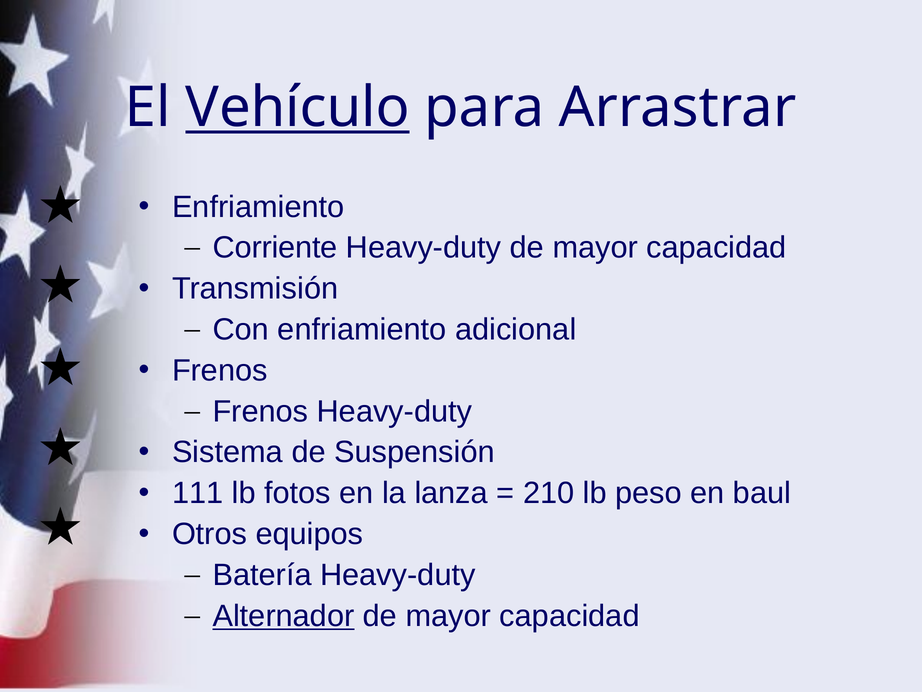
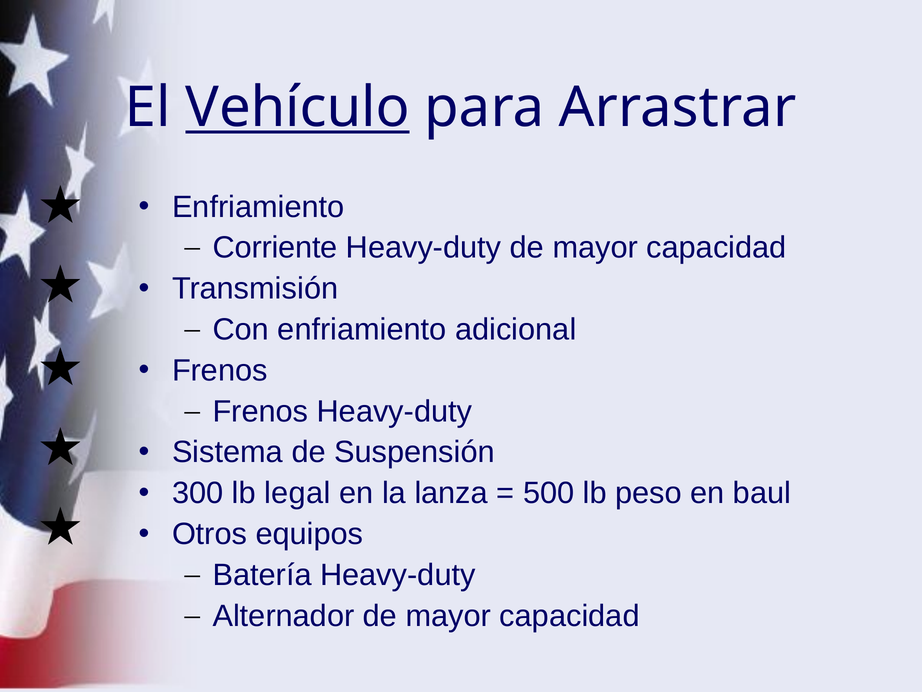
111: 111 -> 300
fotos: fotos -> legal
210: 210 -> 500
Alternador underline: present -> none
